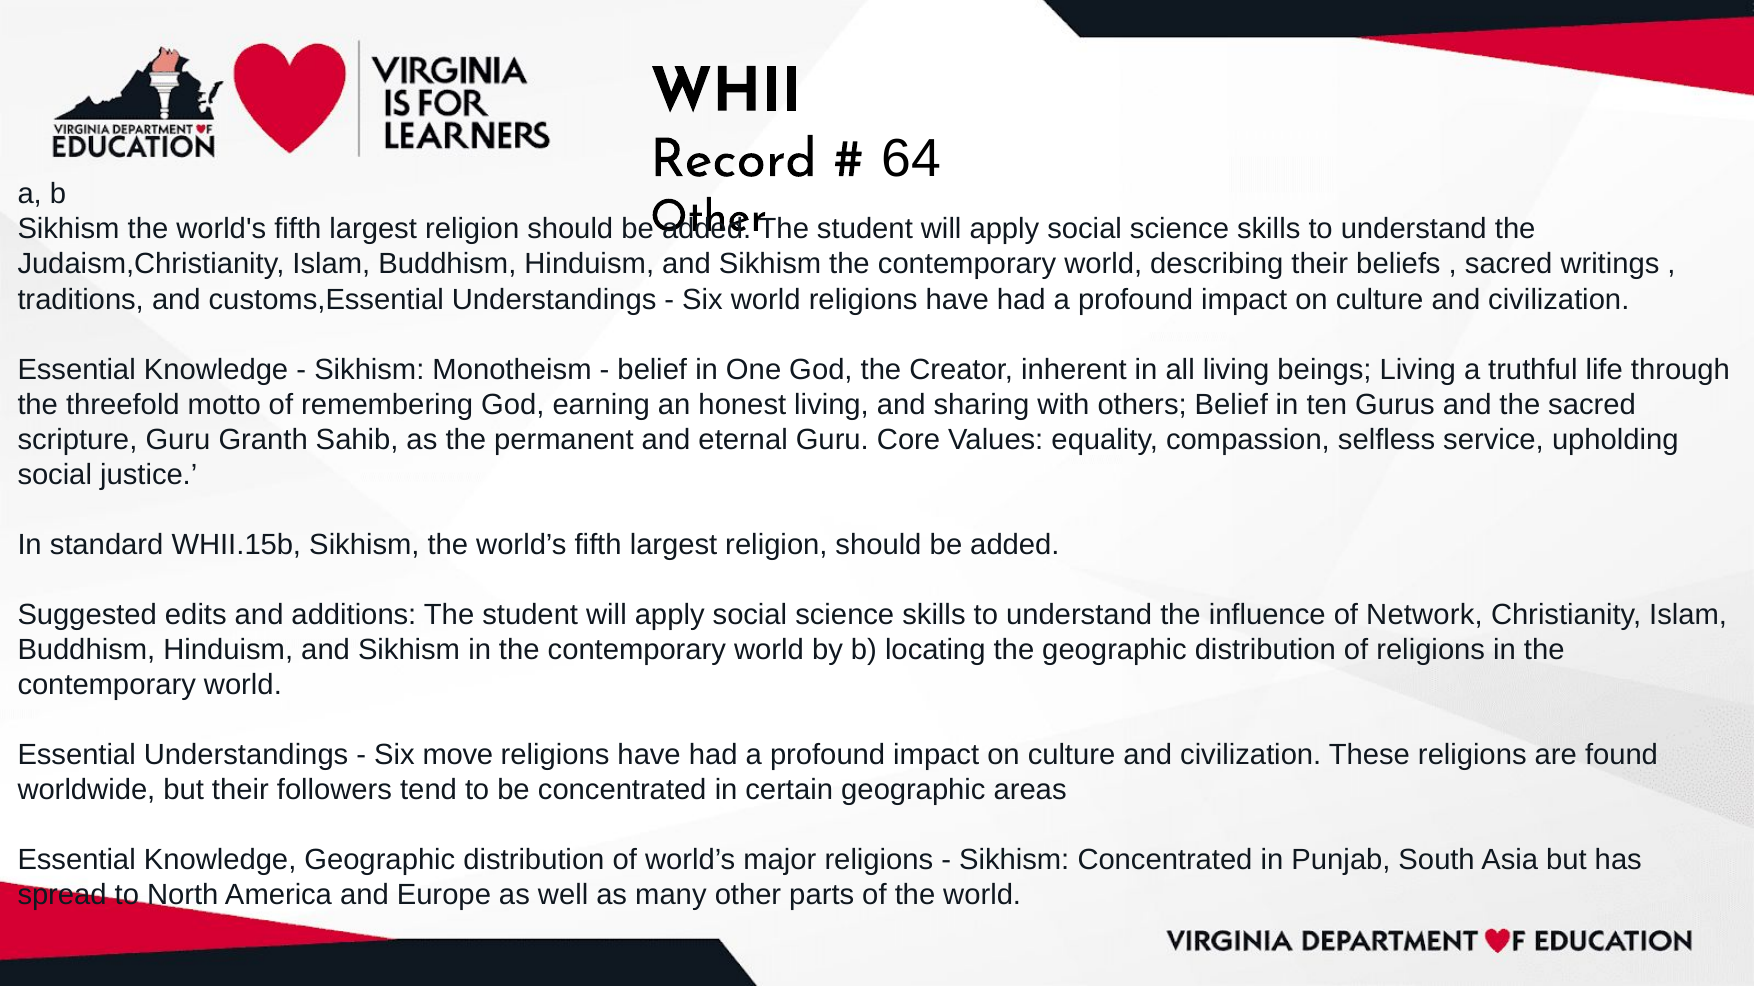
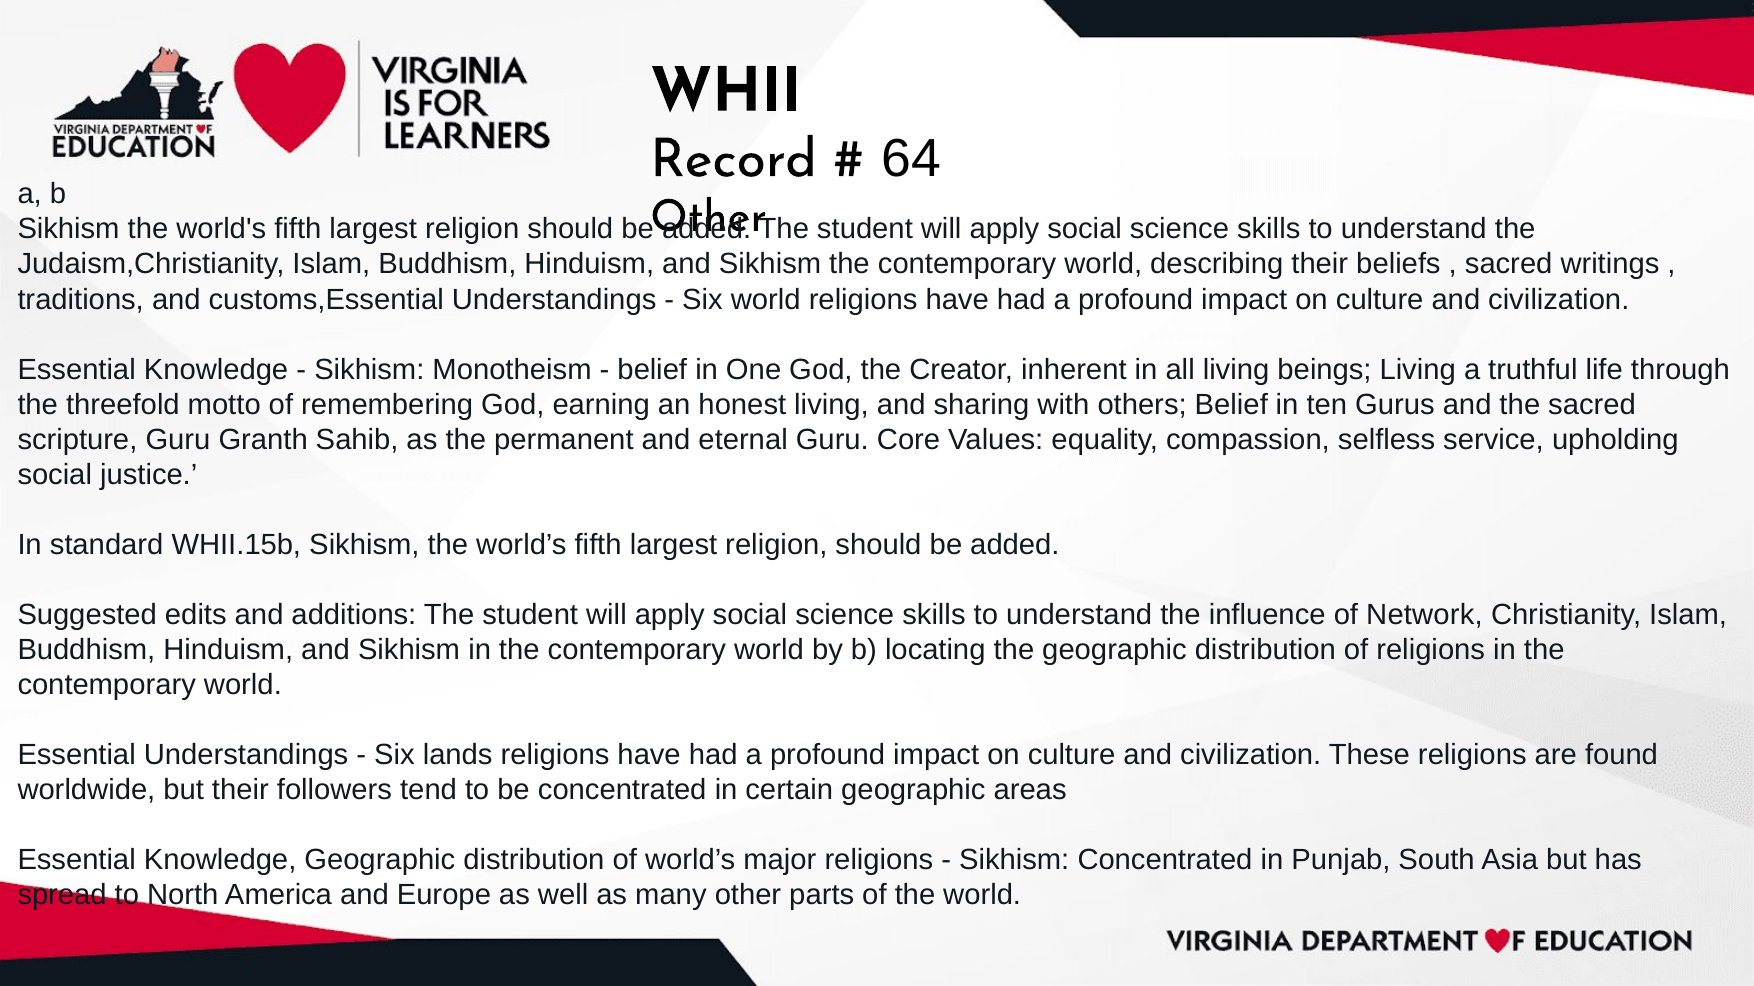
move: move -> lands
